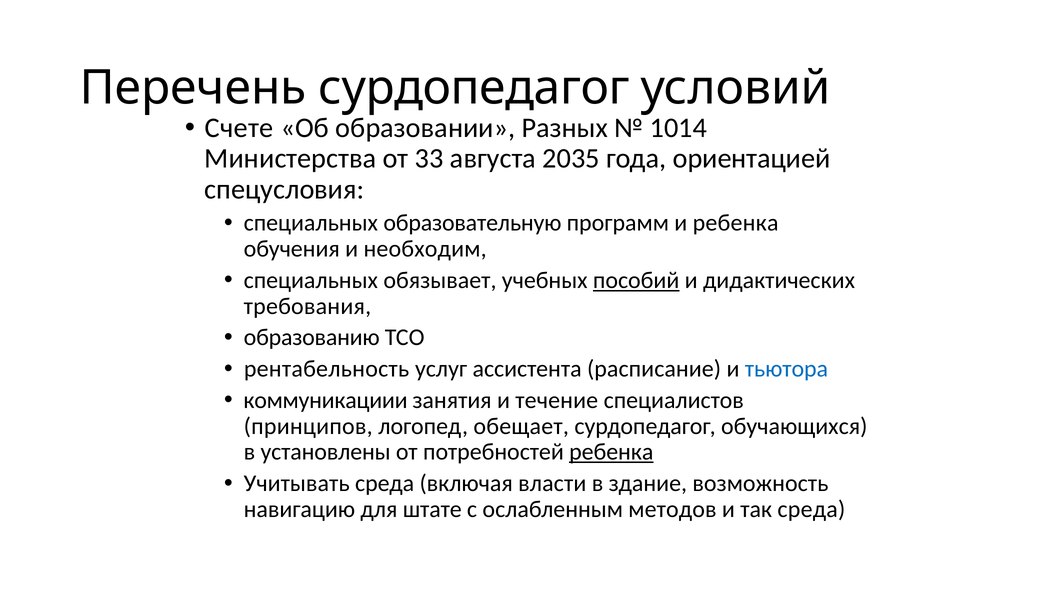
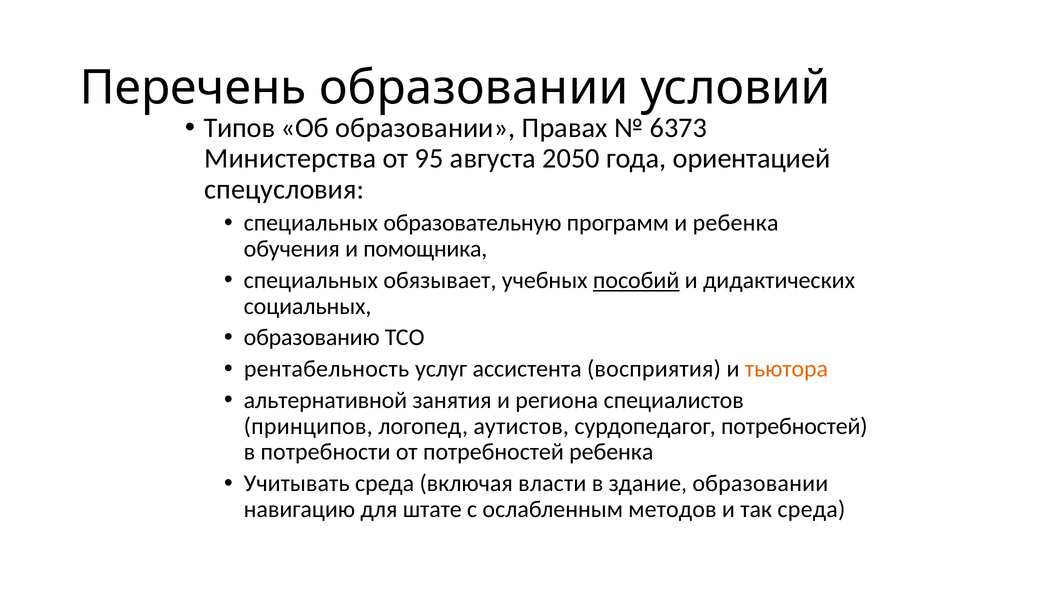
Перечень сурдопедагог: сурдопедагог -> образовании
Счете: Счете -> Типов
Разных: Разных -> Правах
1014: 1014 -> 6373
33: 33 -> 95
2035: 2035 -> 2050
необходим: необходим -> помощника
требования: требования -> социальных
расписание: расписание -> восприятия
тьютора colour: blue -> orange
коммуникациии: коммуникациии -> альтернативной
течение: течение -> региона
обещает: обещает -> аутистов
сурдопедагог обучающихся: обучающихся -> потребностей
установлены: установлены -> потребности
ребенка at (611, 452) underline: present -> none
здание возможность: возможность -> образовании
